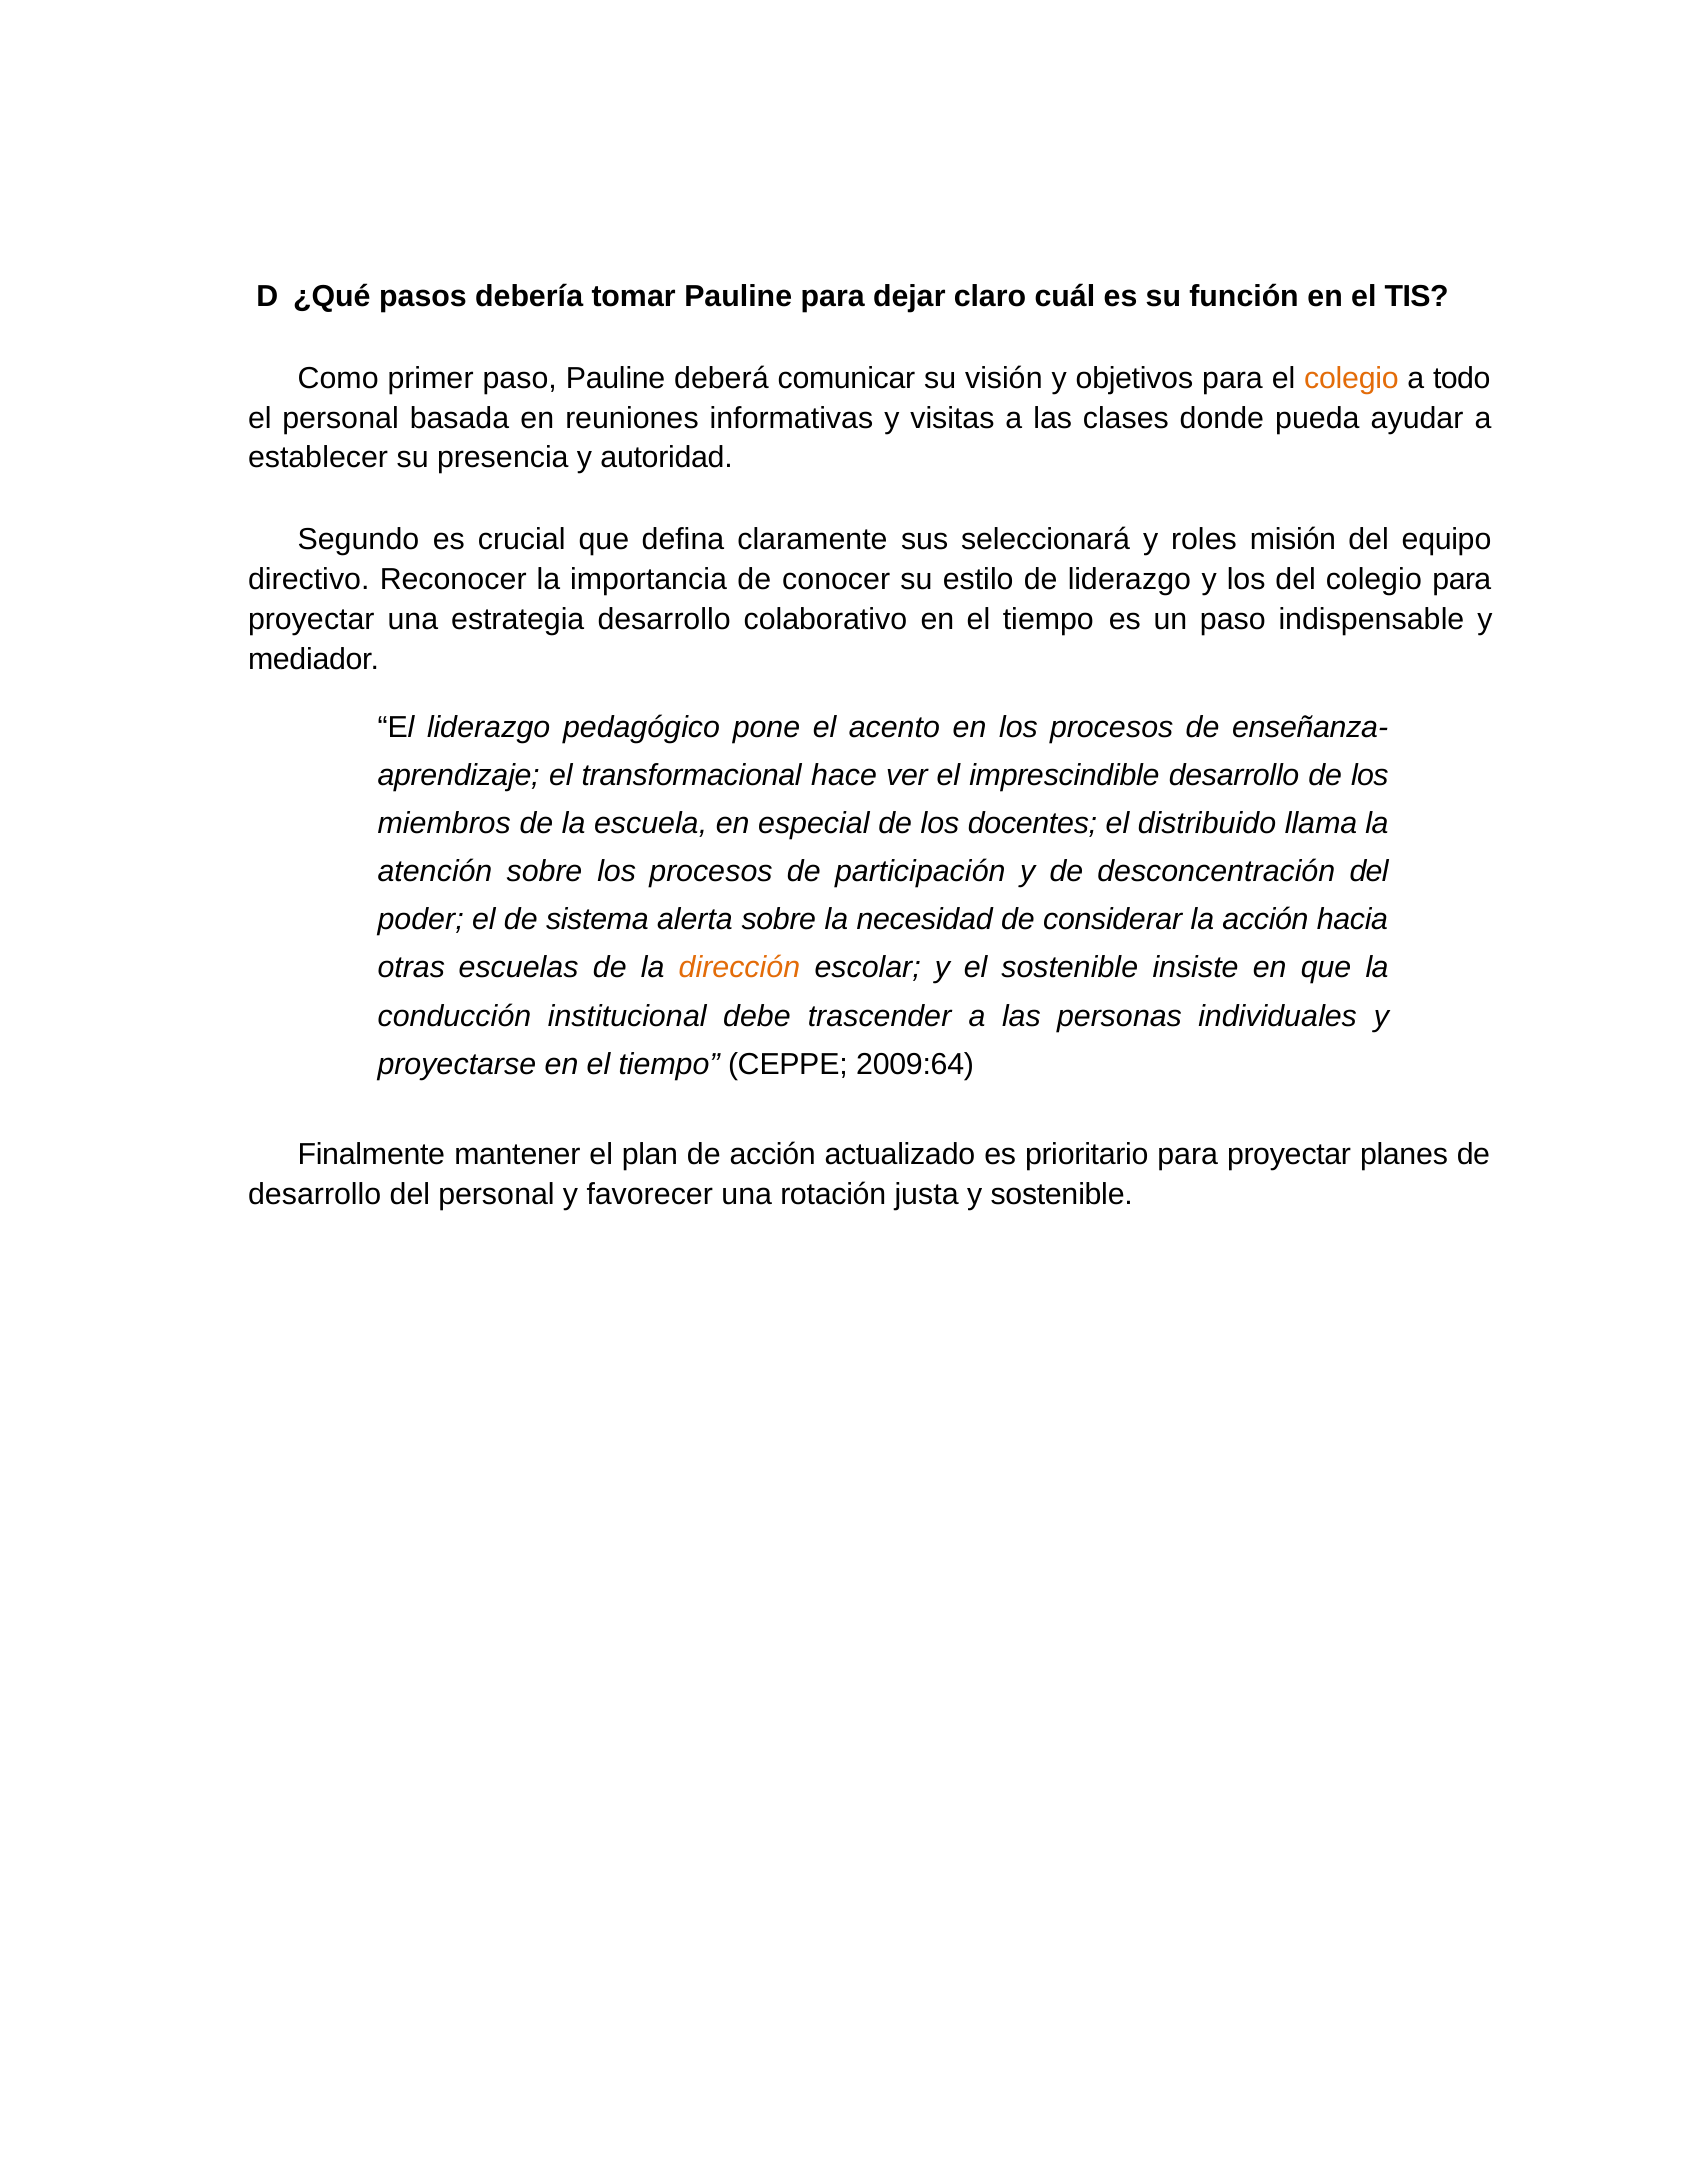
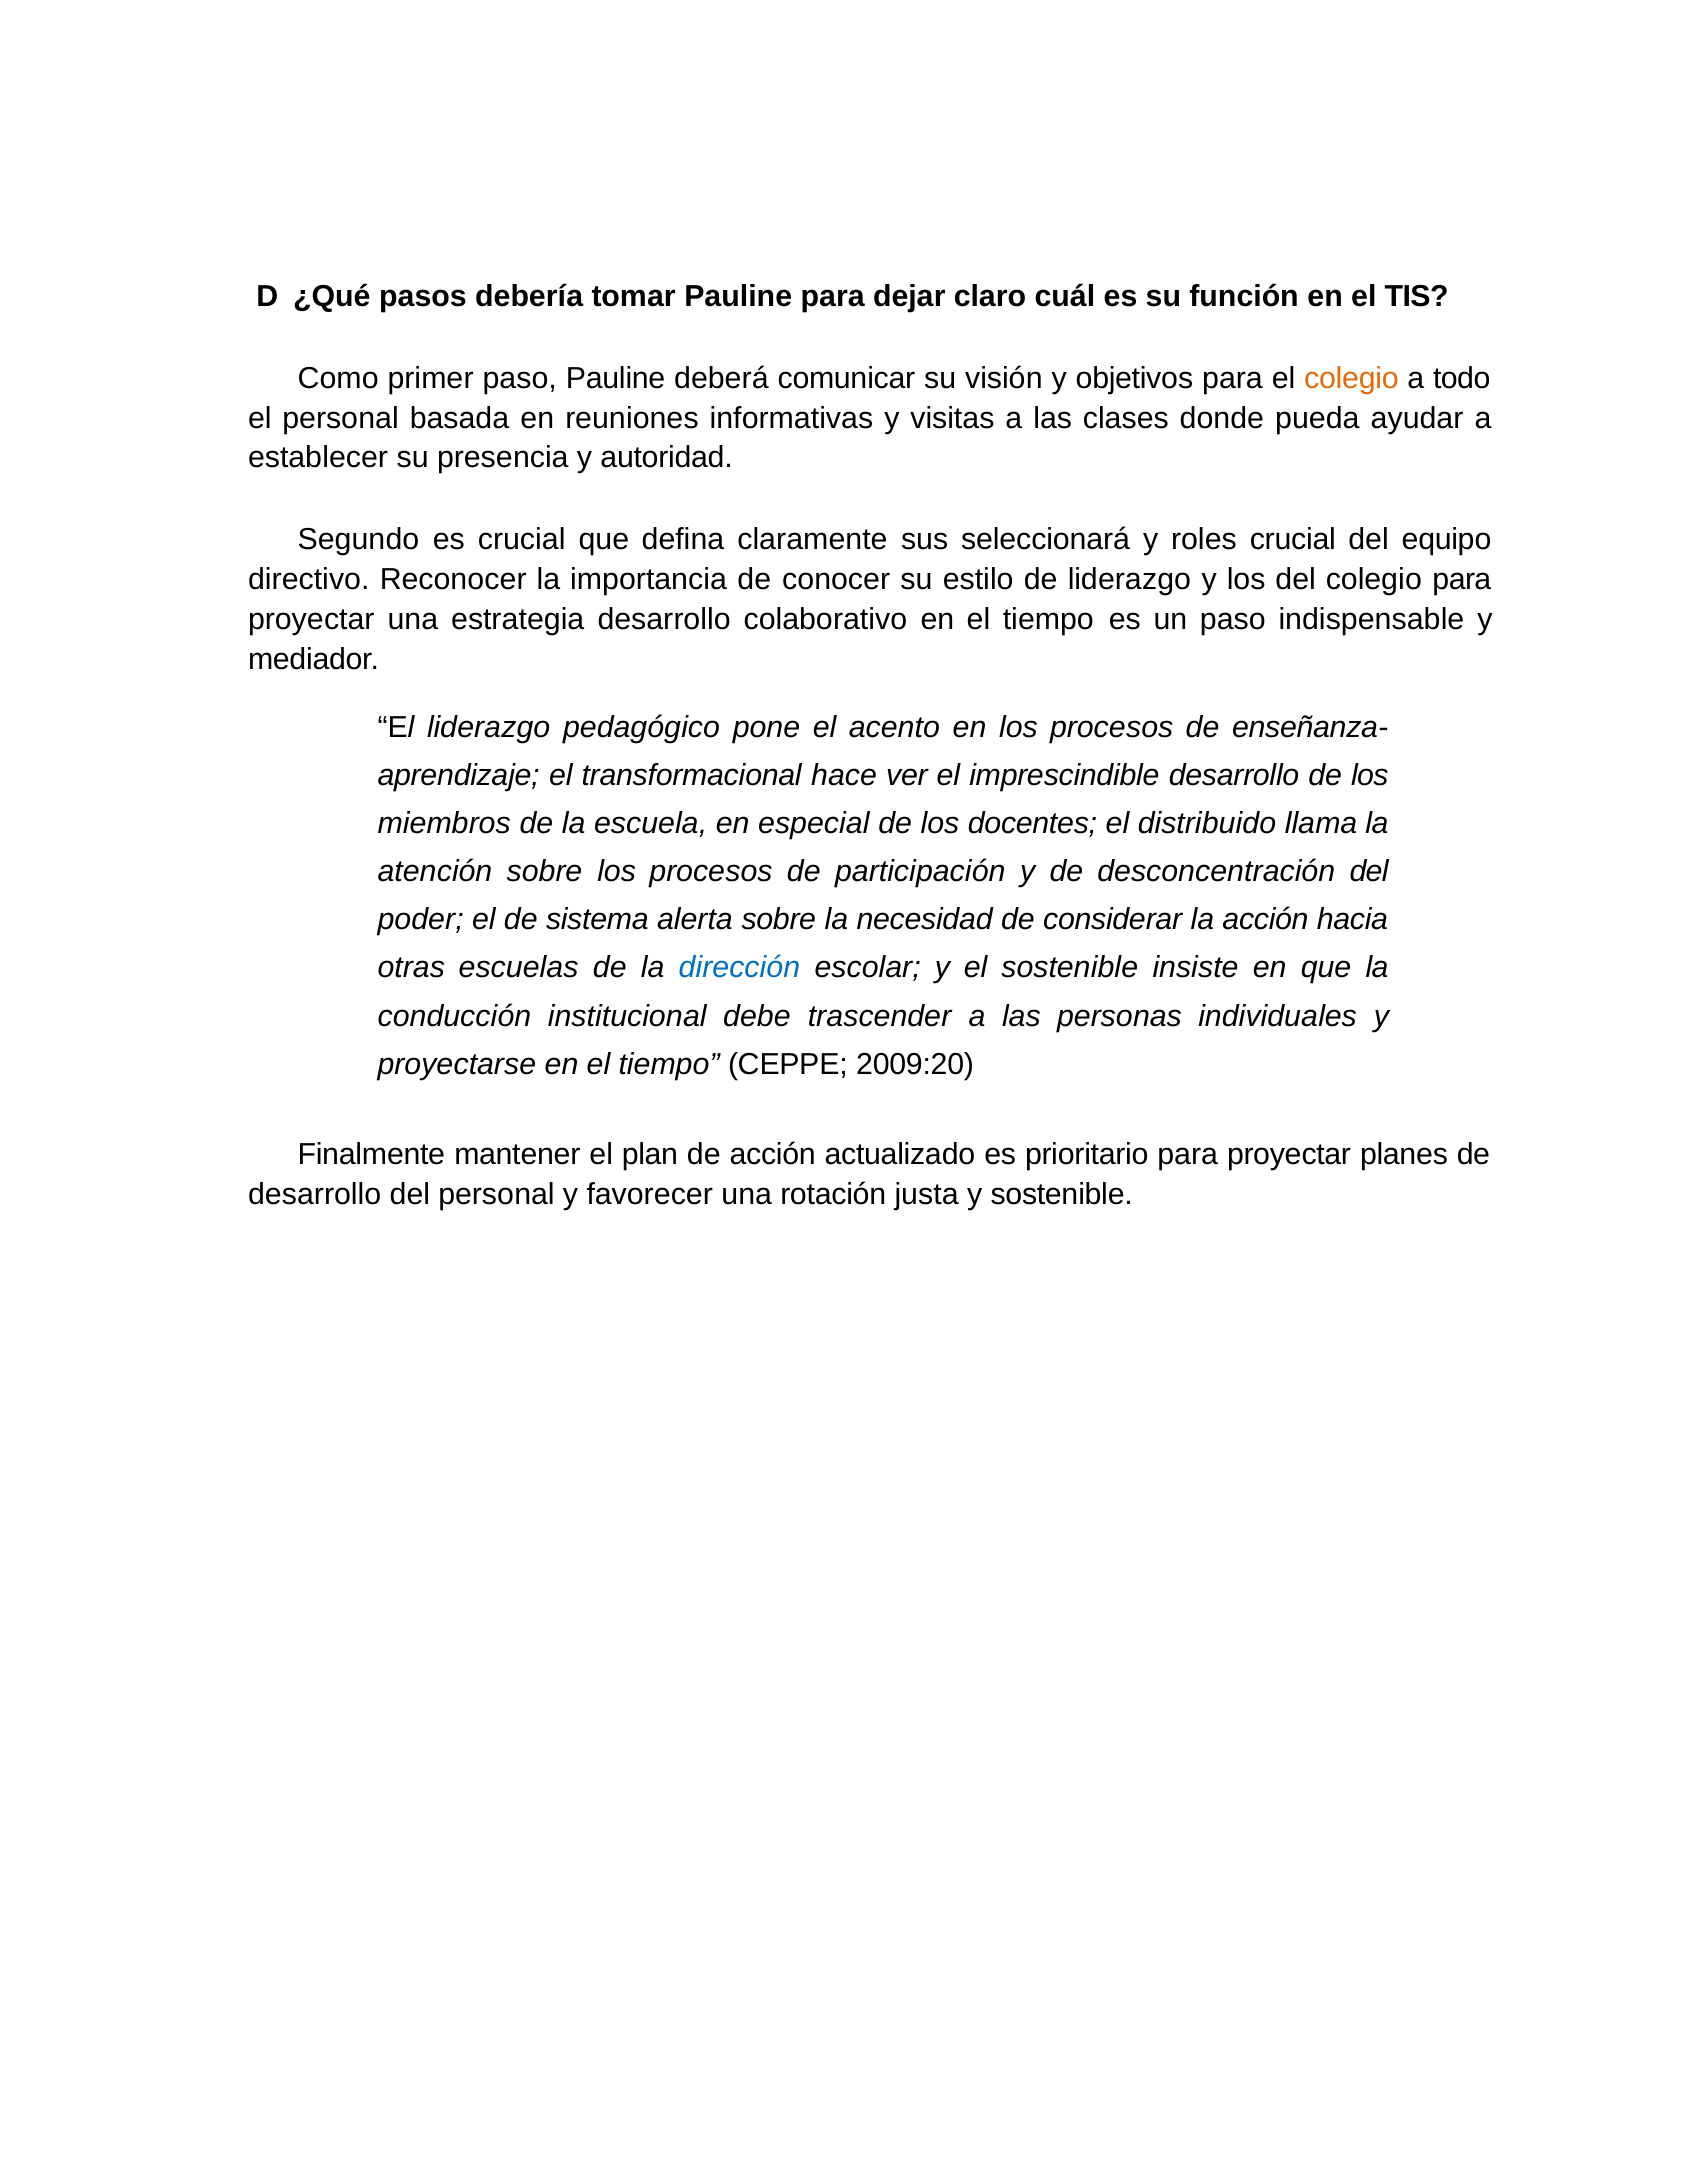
roles misión: misión -> crucial
dirección colour: orange -> blue
2009:64: 2009:64 -> 2009:20
